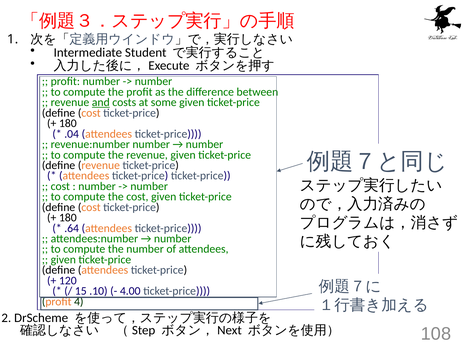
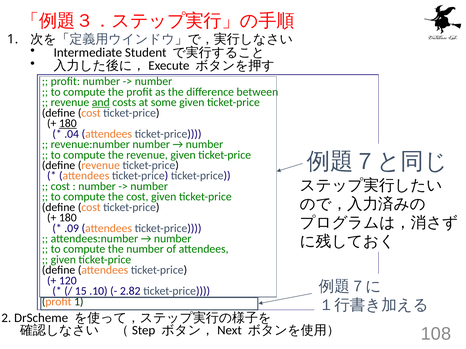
180 at (68, 124) underline: none -> present
.64: .64 -> .09
4.00: 4.00 -> 2.82
profit 4: 4 -> 1
